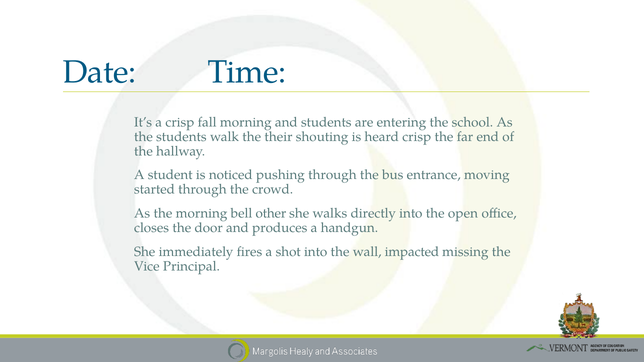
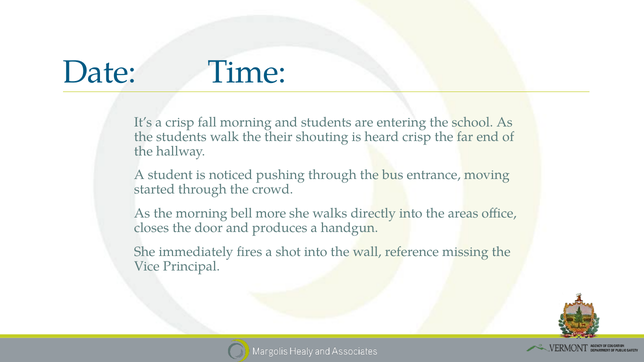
other: other -> more
open: open -> areas
impacted: impacted -> reference
